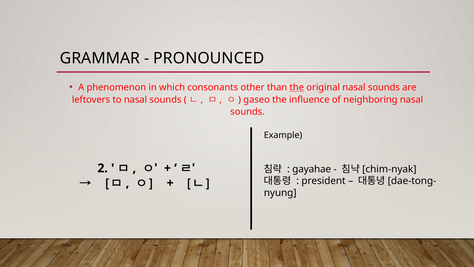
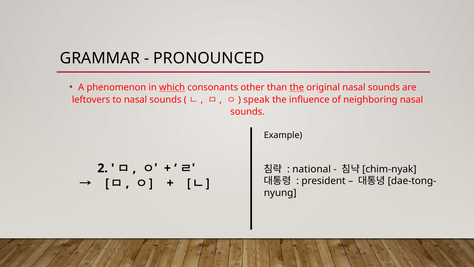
which underline: none -> present
gaseo: gaseo -> speak
gayahae: gayahae -> national
